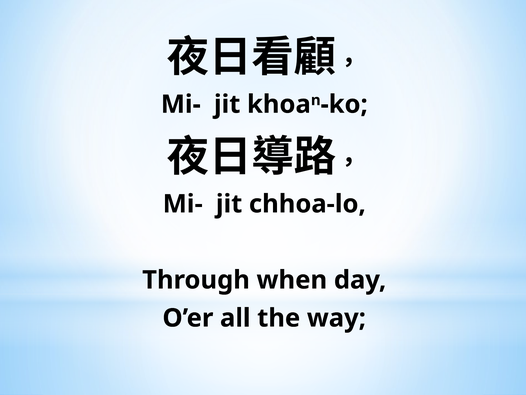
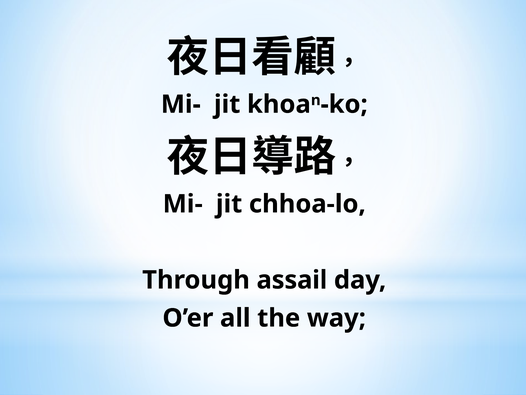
when: when -> assail
